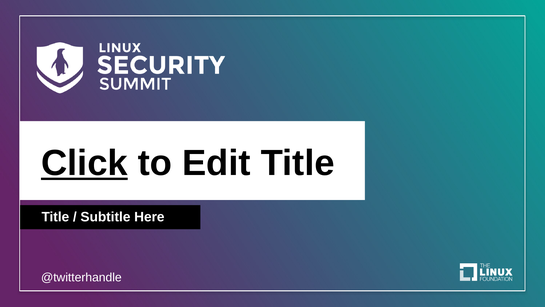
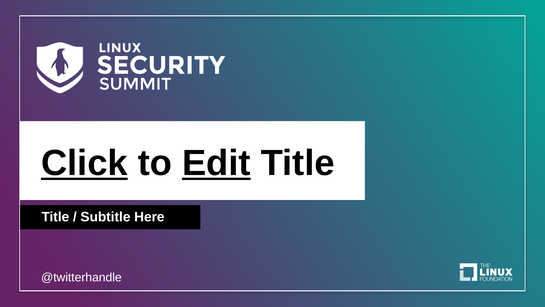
Edit underline: none -> present
